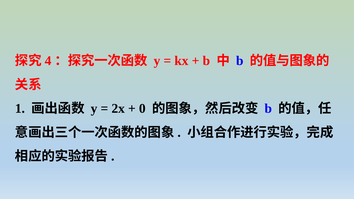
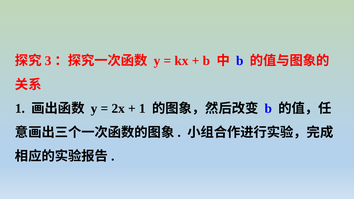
4: 4 -> 3
0 at (142, 109): 0 -> 1
